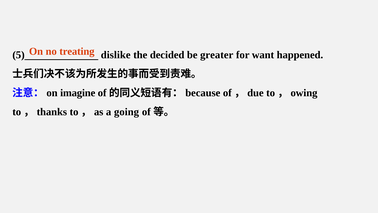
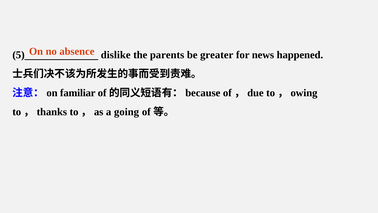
treating: treating -> absence
decided: decided -> parents
want: want -> news
imagine: imagine -> familiar
